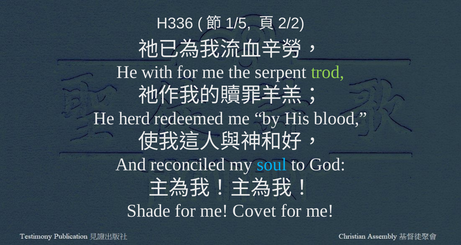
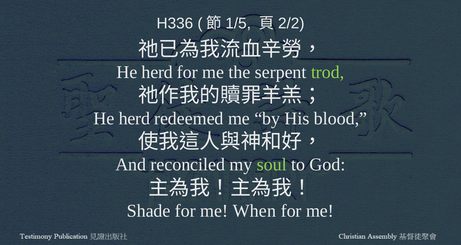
with at (157, 72): with -> herd
soul colour: light blue -> light green
Covet: Covet -> When
